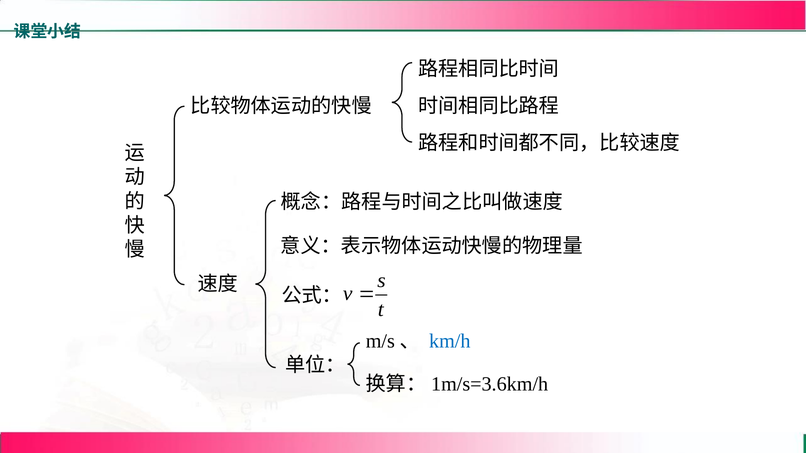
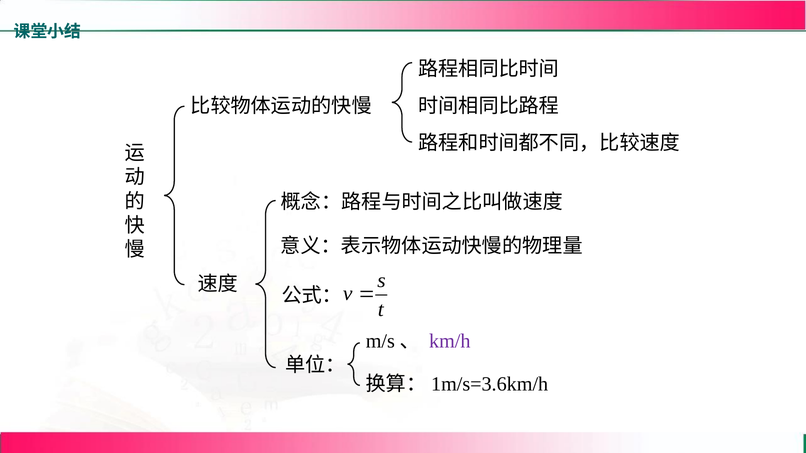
km/h colour: blue -> purple
